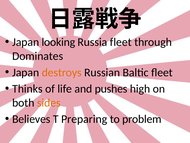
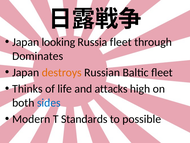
pushes: pushes -> attacks
sides colour: orange -> blue
Believes: Believes -> Modern
Preparing: Preparing -> Standards
problem: problem -> possible
